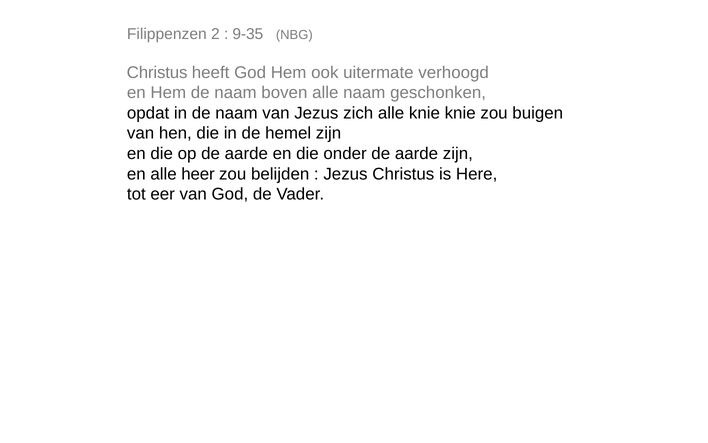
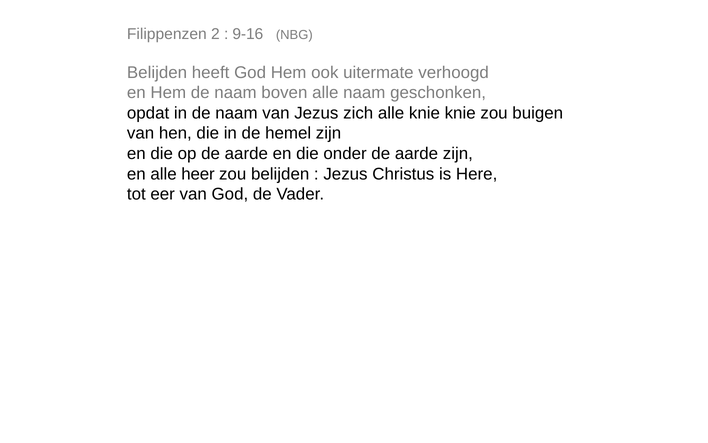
9-35: 9-35 -> 9-16
Christus at (157, 72): Christus -> Belijden
